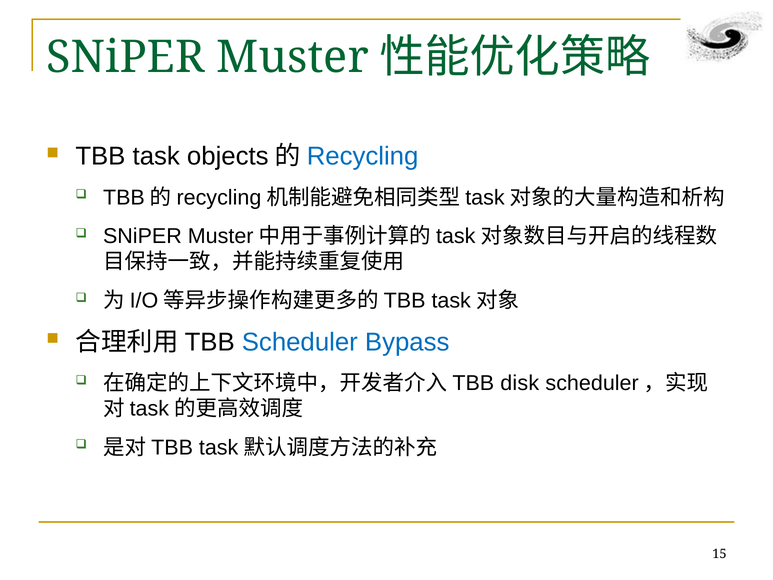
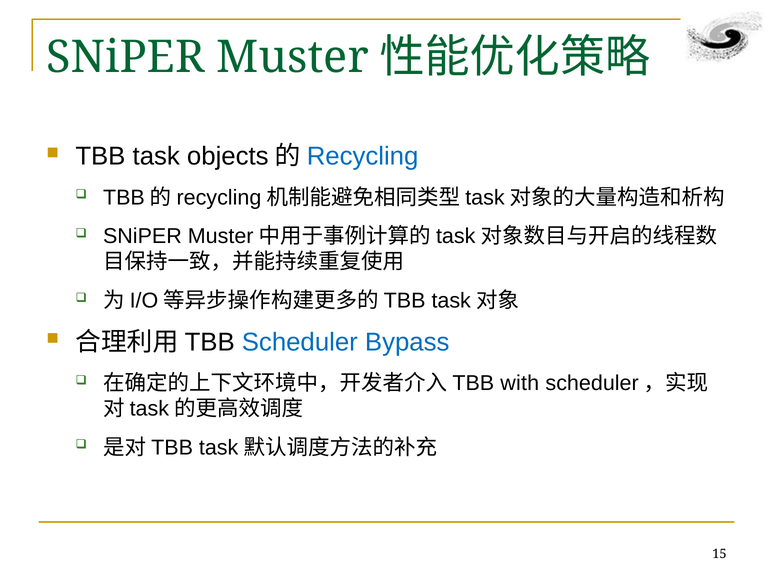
disk: disk -> with
